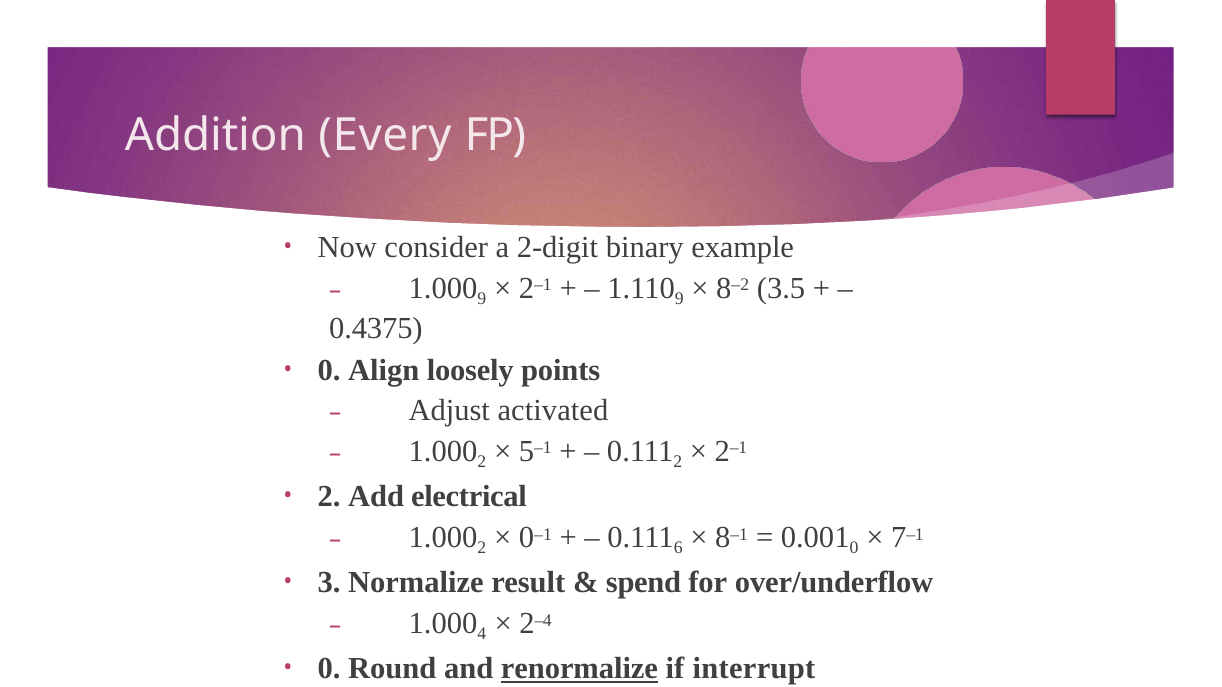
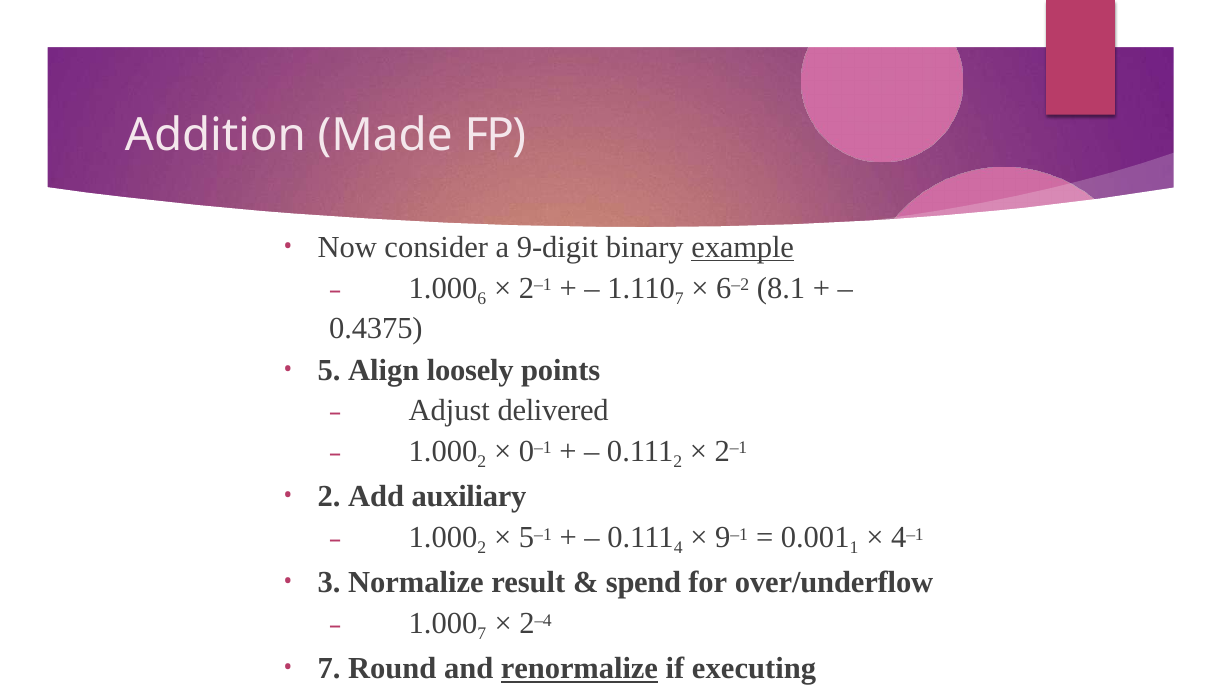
Every: Every -> Made
2-digit: 2-digit -> 9-digit
example underline: none -> present
9 at (482, 299): 9 -> 6
9 at (679, 299): 9 -> 7
8 at (724, 288): 8 -> 6
3.5: 3.5 -> 8.1
0 at (329, 370): 0 -> 5
activated: activated -> delivered
5: 5 -> 0
electrical: electrical -> auxiliary
0 at (527, 538): 0 -> 5
6 at (678, 548): 6 -> 4
8 at (723, 538): 8 -> 9
0 at (854, 548): 0 -> 1
7 at (899, 538): 7 -> 4
4 at (482, 634): 4 -> 7
0 at (329, 669): 0 -> 7
interrupt: interrupt -> executing
